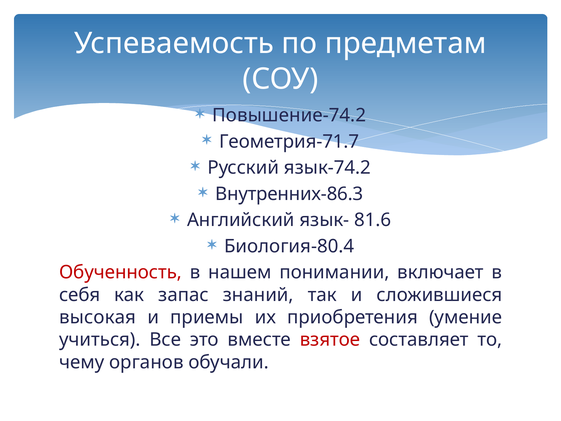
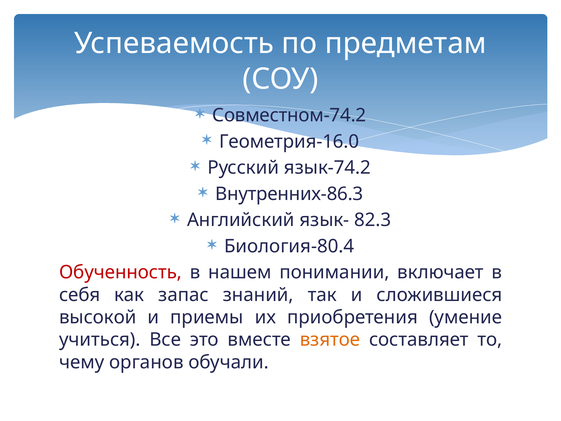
Повышение-74.2: Повышение-74.2 -> Совместном-74.2
Геометрия-71.7: Геометрия-71.7 -> Геометрия-16.0
81.6: 81.6 -> 82.3
высокая: высокая -> высокой
взятое colour: red -> orange
